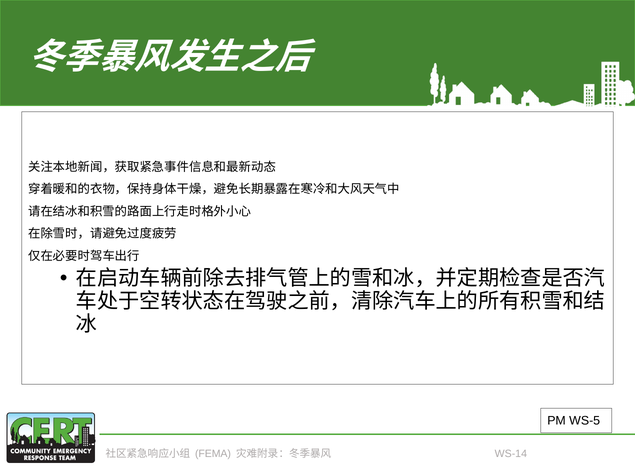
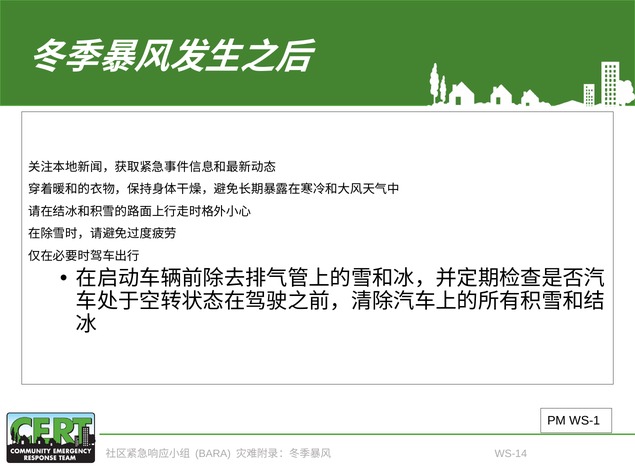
WS-5: WS-5 -> WS-1
FEMA: FEMA -> BARA
